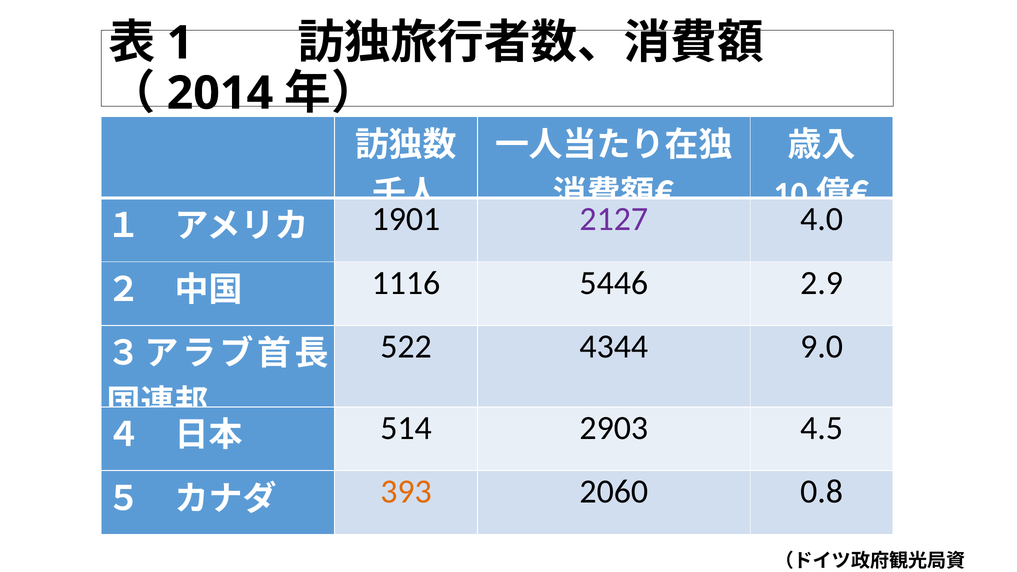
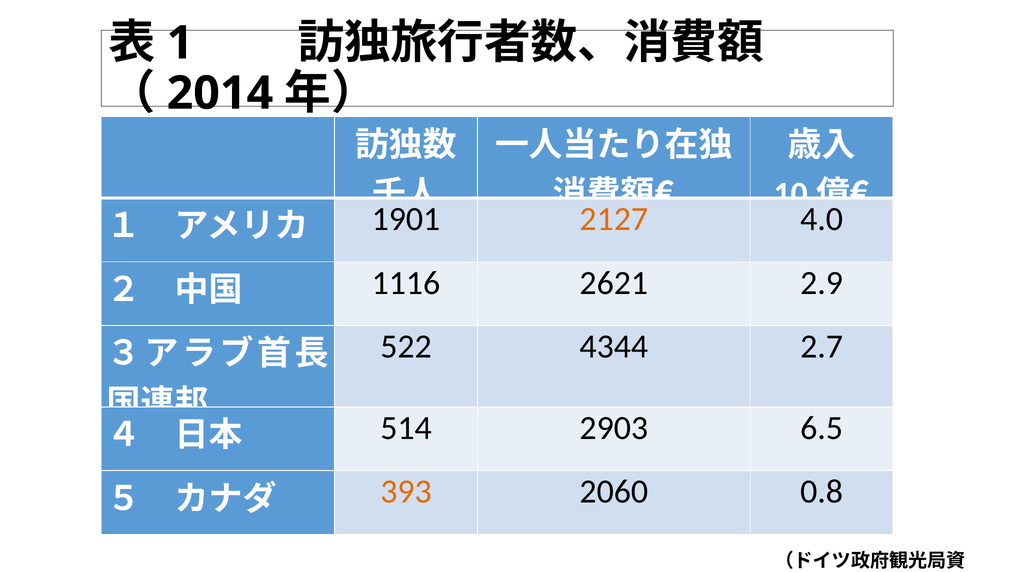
2127 colour: purple -> orange
5446: 5446 -> 2621
9.0: 9.0 -> 2.7
4.5: 4.5 -> 6.5
